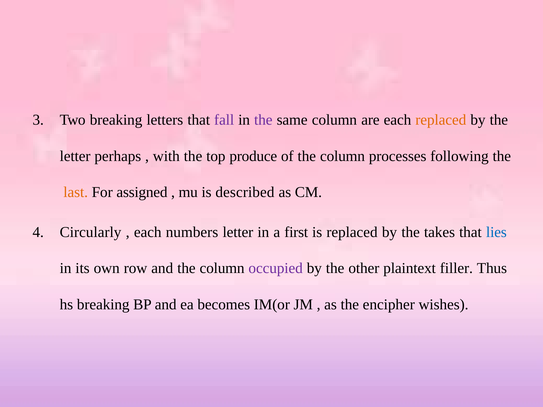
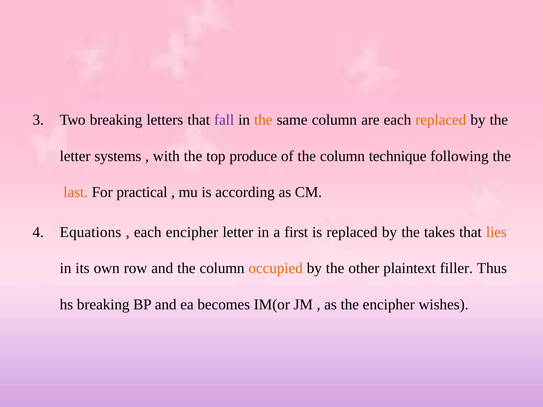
the at (263, 120) colour: purple -> orange
perhaps: perhaps -> systems
processes: processes -> technique
assigned: assigned -> practical
described: described -> according
Circularly: Circularly -> Equations
each numbers: numbers -> encipher
lies colour: blue -> orange
occupied colour: purple -> orange
